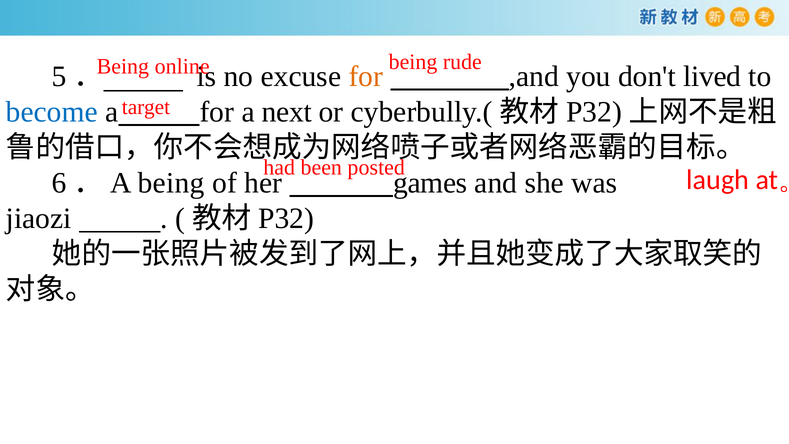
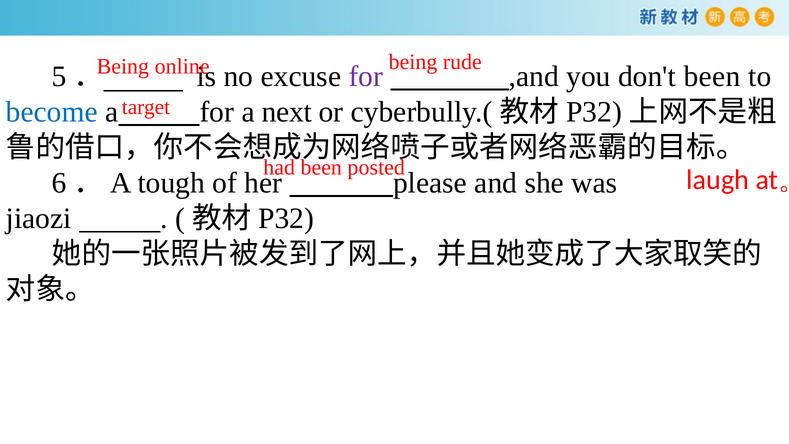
for at (366, 76) colour: orange -> purple
don't lived: lived -> been
A being: being -> tough
games: games -> please
